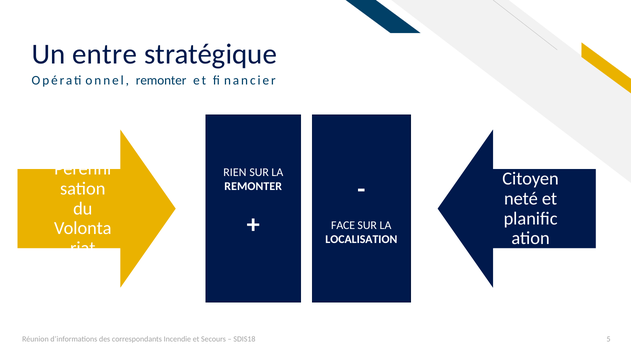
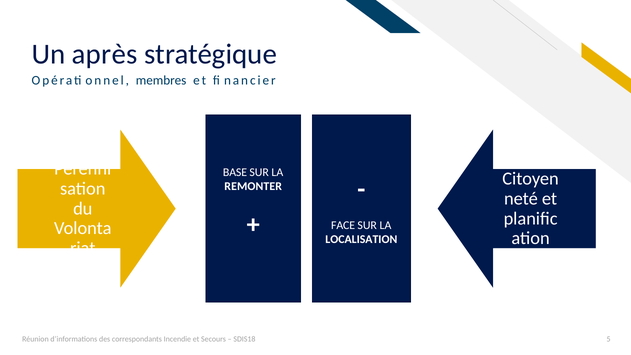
entre: entre -> après
remonter at (161, 81): remonter -> membres
RIEN: RIEN -> BASE
